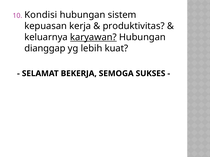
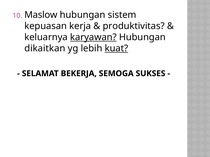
Kondisi: Kondisi -> Maslow
dianggap: dianggap -> dikaitkan
kuat underline: none -> present
